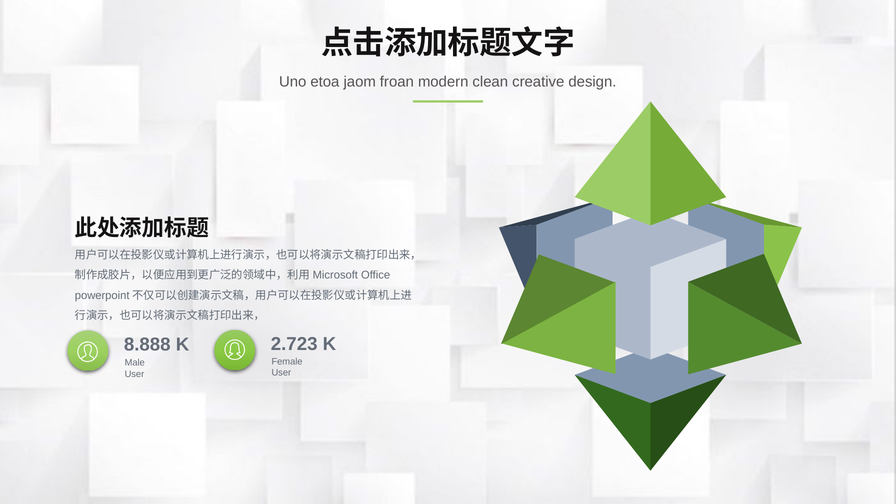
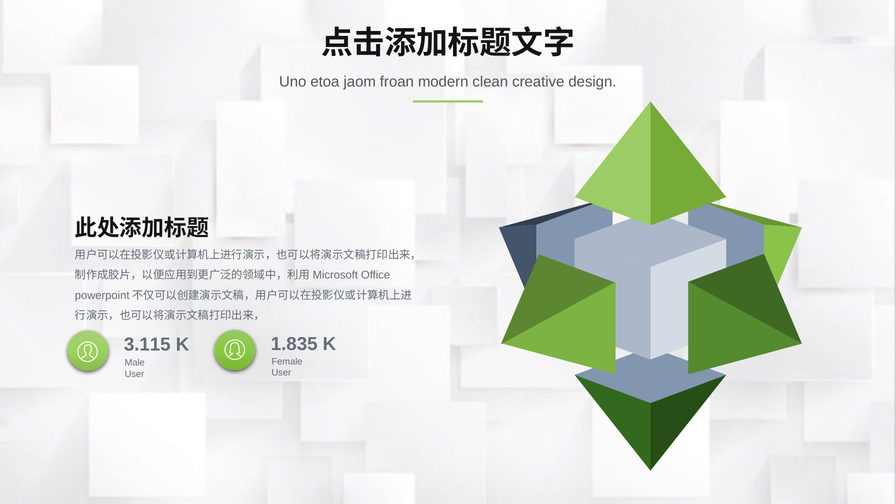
2.723: 2.723 -> 1.835
8.888: 8.888 -> 3.115
